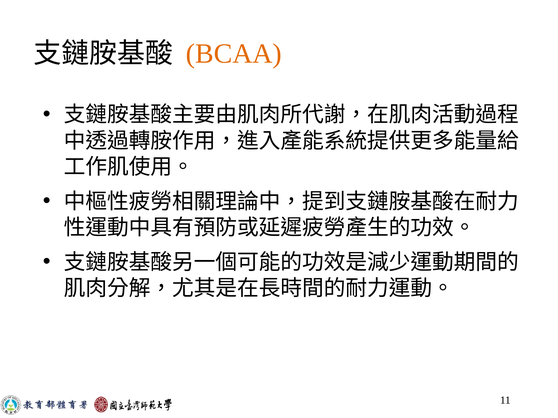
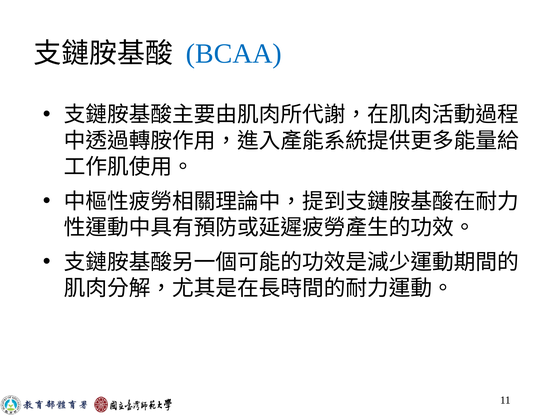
BCAA colour: orange -> blue
